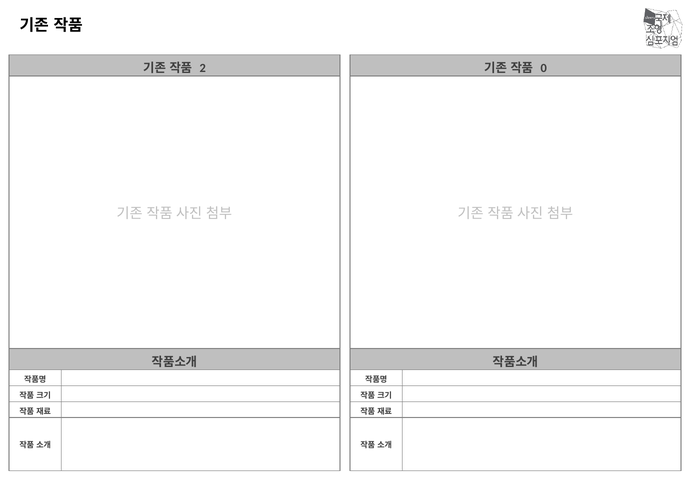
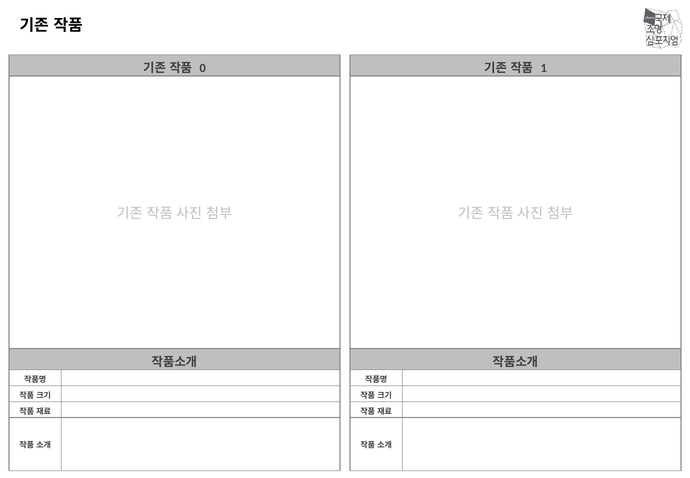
2: 2 -> 0
0: 0 -> 1
